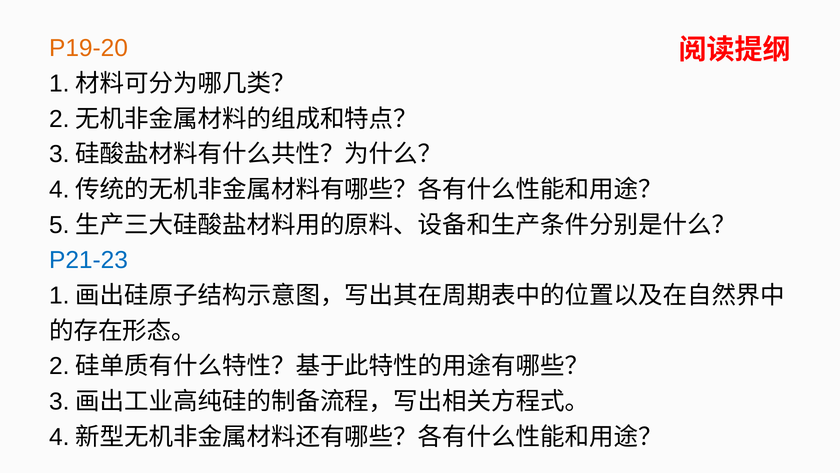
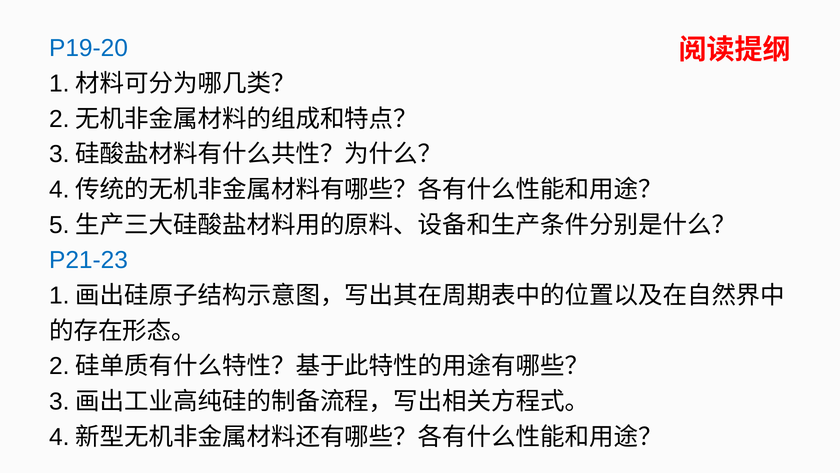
P19-20 colour: orange -> blue
